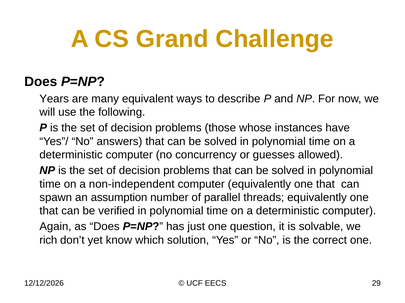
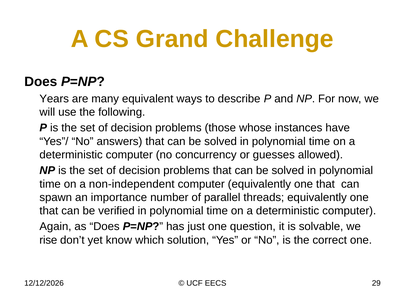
assumption: assumption -> importance
rich: rich -> rise
